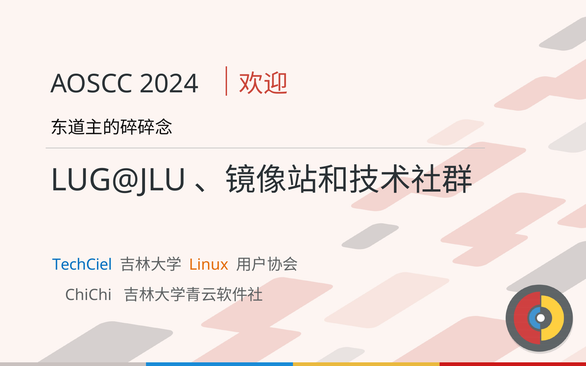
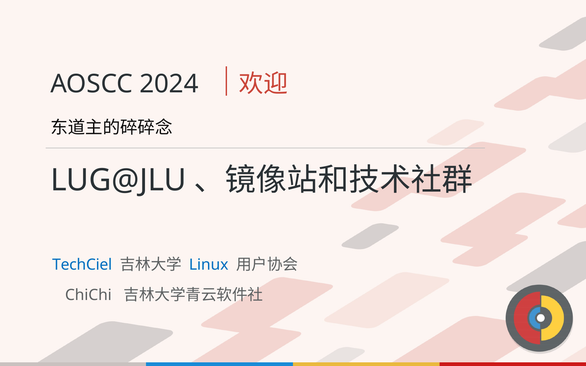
Linux colour: orange -> blue
